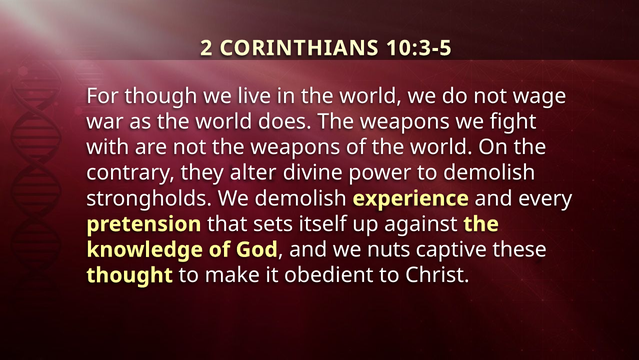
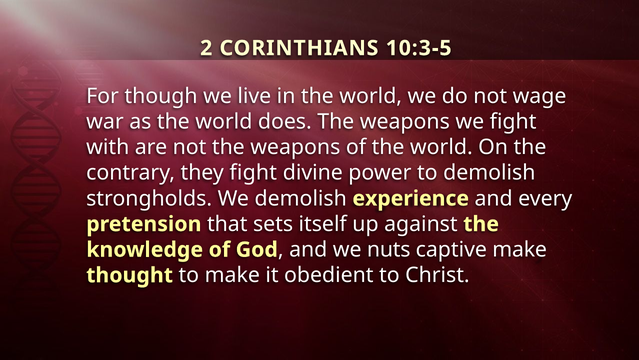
they alter: alter -> fight
captive these: these -> make
